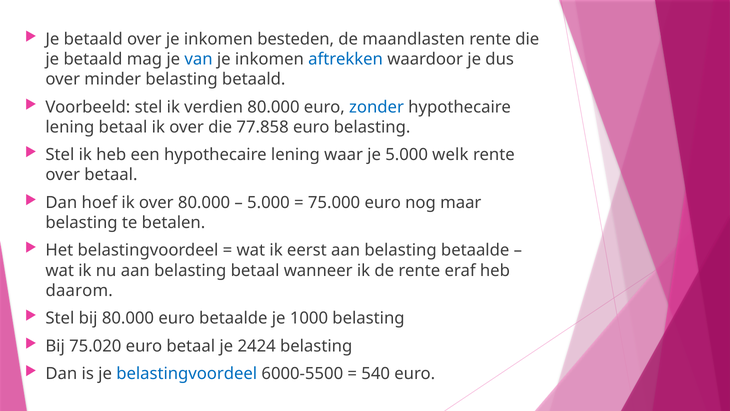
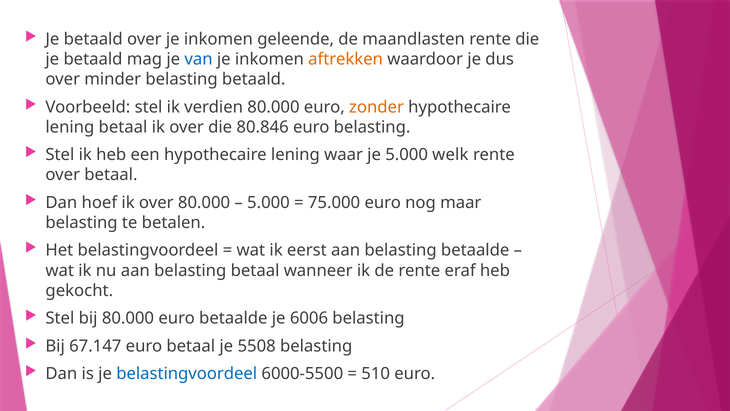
besteden: besteden -> geleende
aftrekken colour: blue -> orange
zonder colour: blue -> orange
77.858: 77.858 -> 80.846
daarom: daarom -> gekocht
1000: 1000 -> 6006
75.020: 75.020 -> 67.147
2424: 2424 -> 5508
540: 540 -> 510
